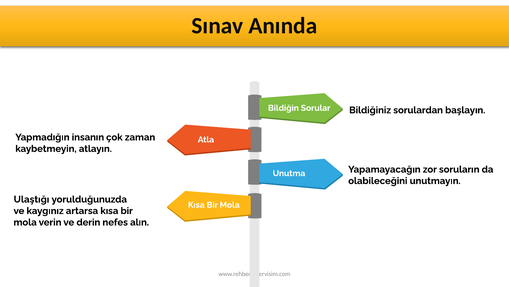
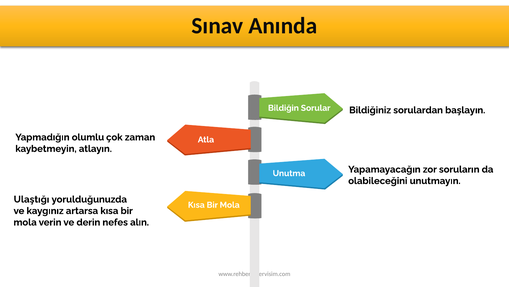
insanın: insanın -> olumlu
